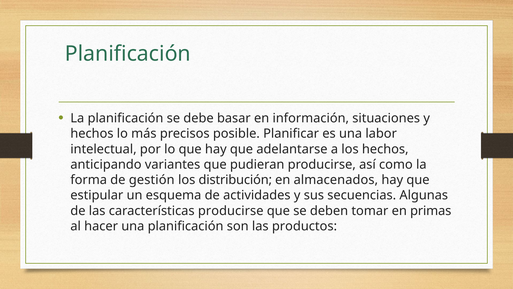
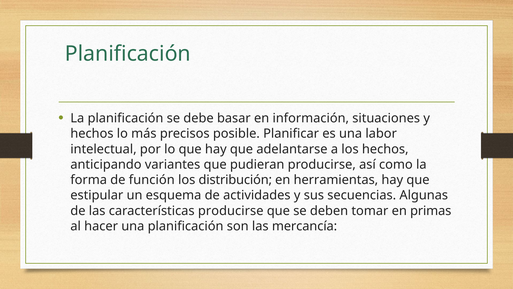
gestión: gestión -> función
almacenados: almacenados -> herramientas
productos: productos -> mercancía
